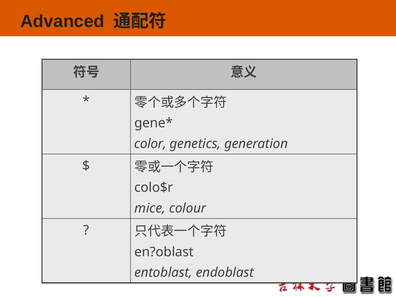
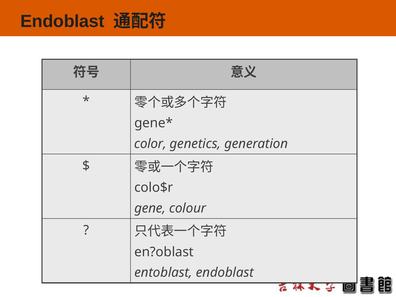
Advanced at (62, 21): Advanced -> Endoblast
mice: mice -> gene
